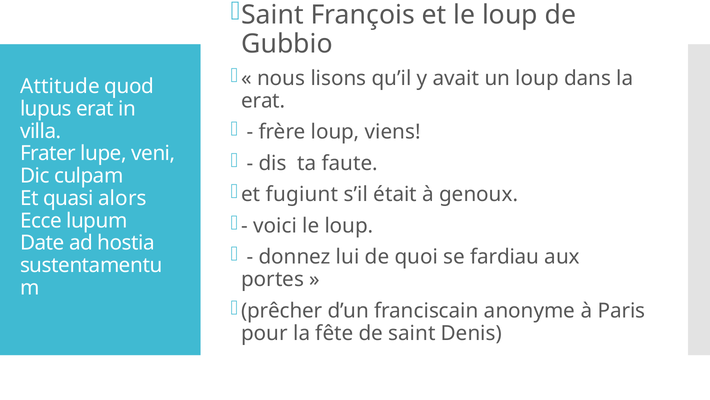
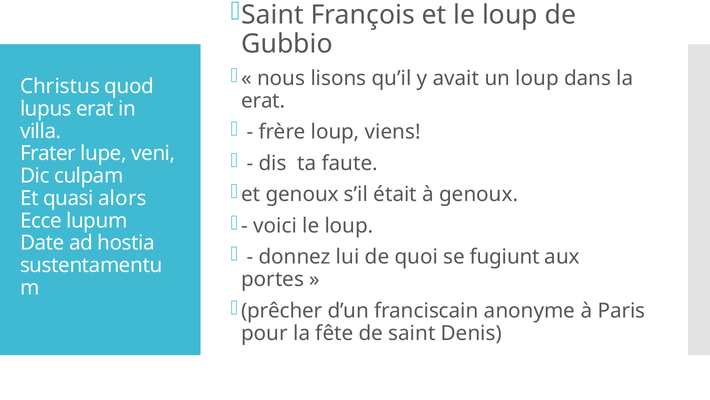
Attitude: Attitude -> Christus
et fugiunt: fugiunt -> genoux
fardiau: fardiau -> fugiunt
